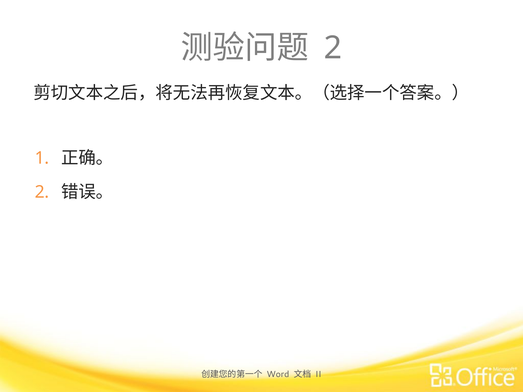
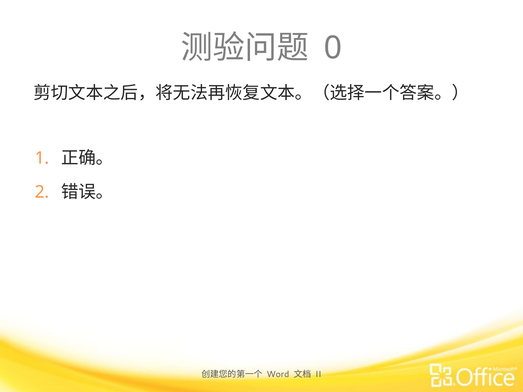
2 at (333, 48): 2 -> 0
